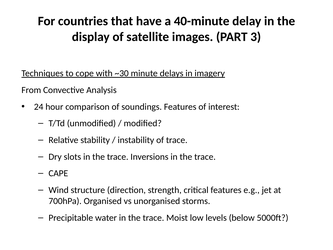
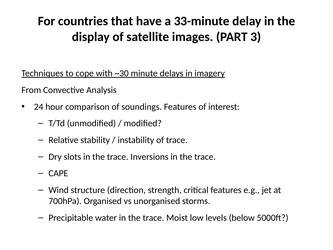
40-minute: 40-minute -> 33-minute
